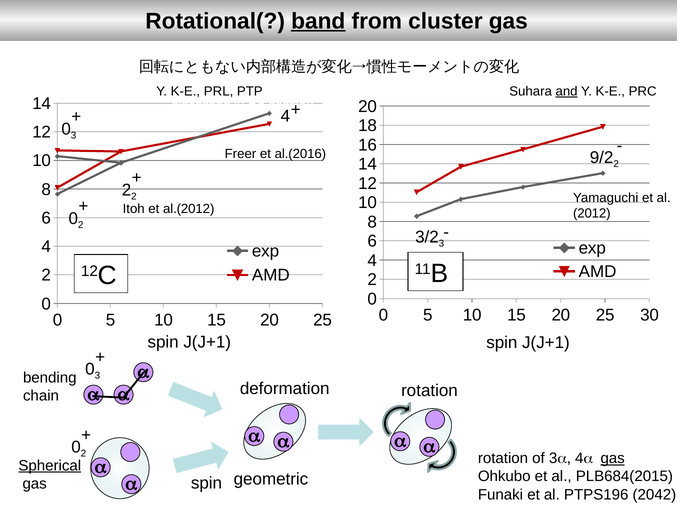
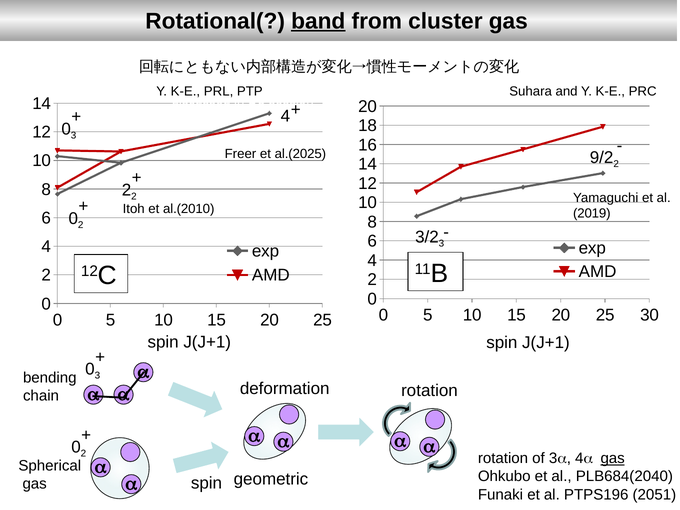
and underline: present -> none
al.(2016: al.(2016 -> al.(2025
al.(2012: al.(2012 -> al.(2010
2012: 2012 -> 2019
Spherical underline: present -> none
PLB684(2015: PLB684(2015 -> PLB684(2040
2042: 2042 -> 2051
